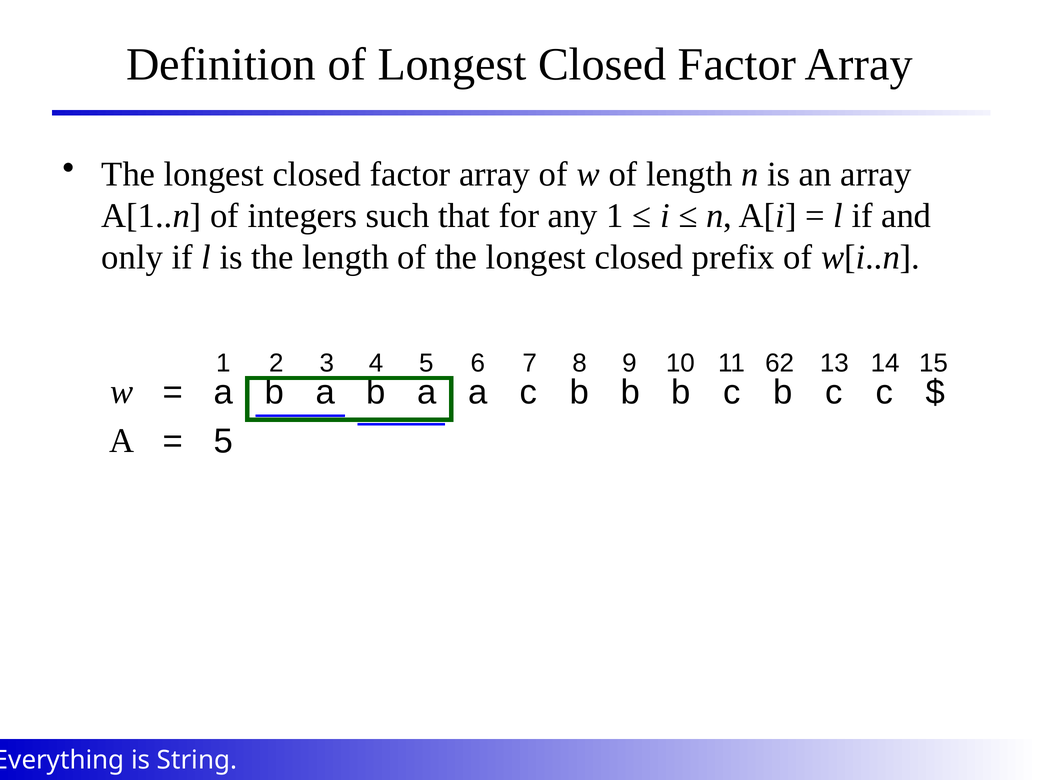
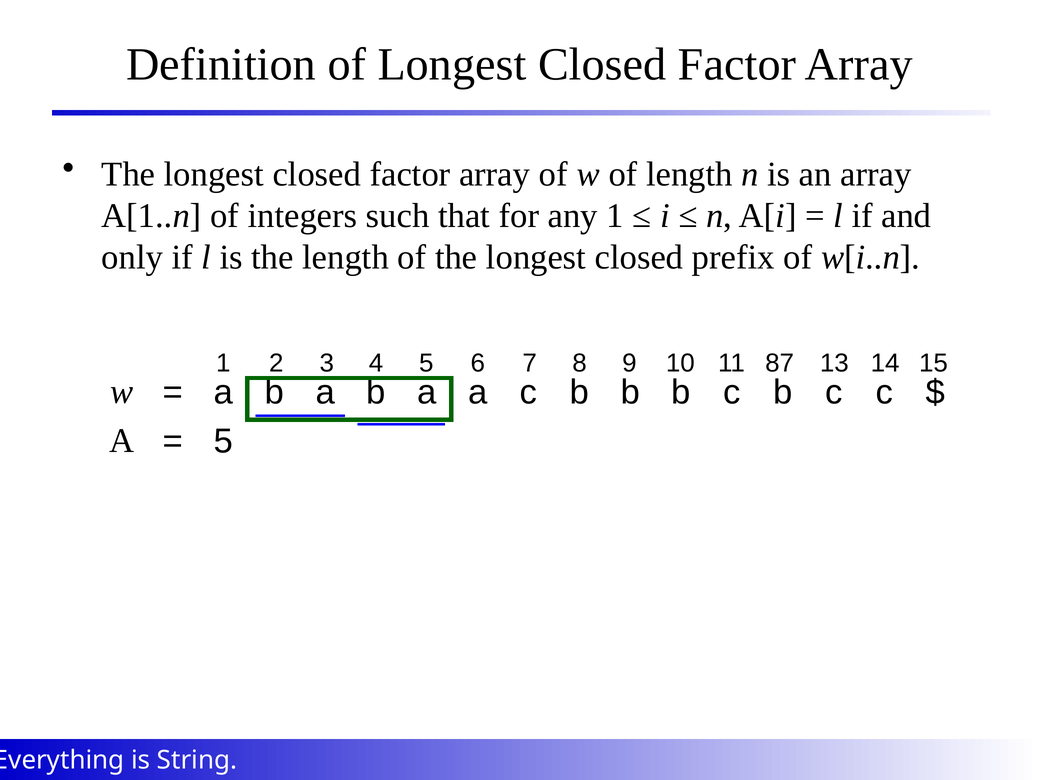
62: 62 -> 87
